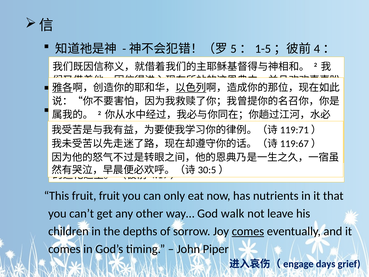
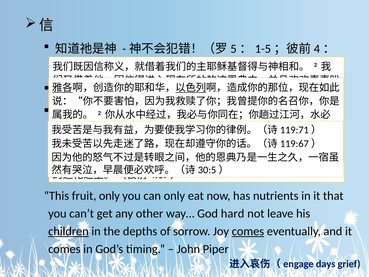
fruit fruit: fruit -> only
walk: walk -> hard
children underline: none -> present
